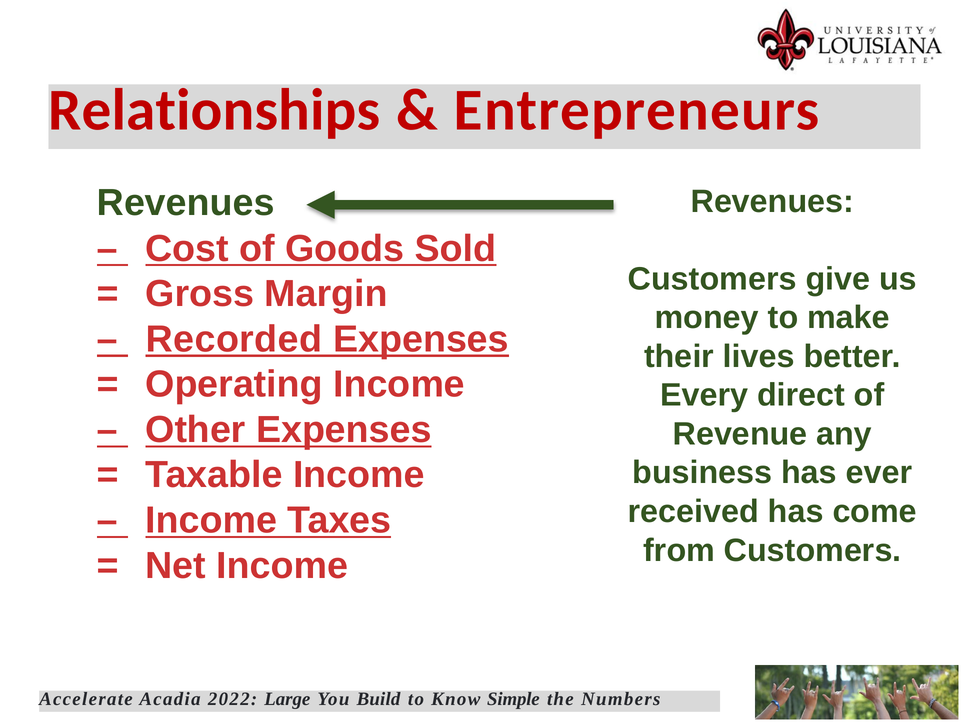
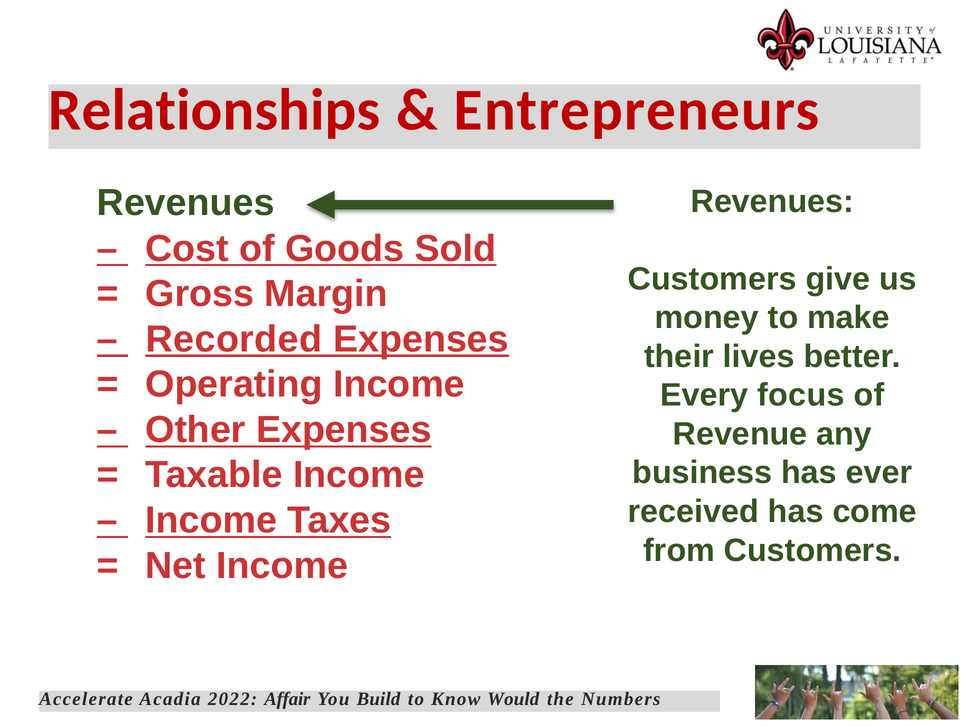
direct: direct -> focus
Large: Large -> Affair
Simple: Simple -> Would
